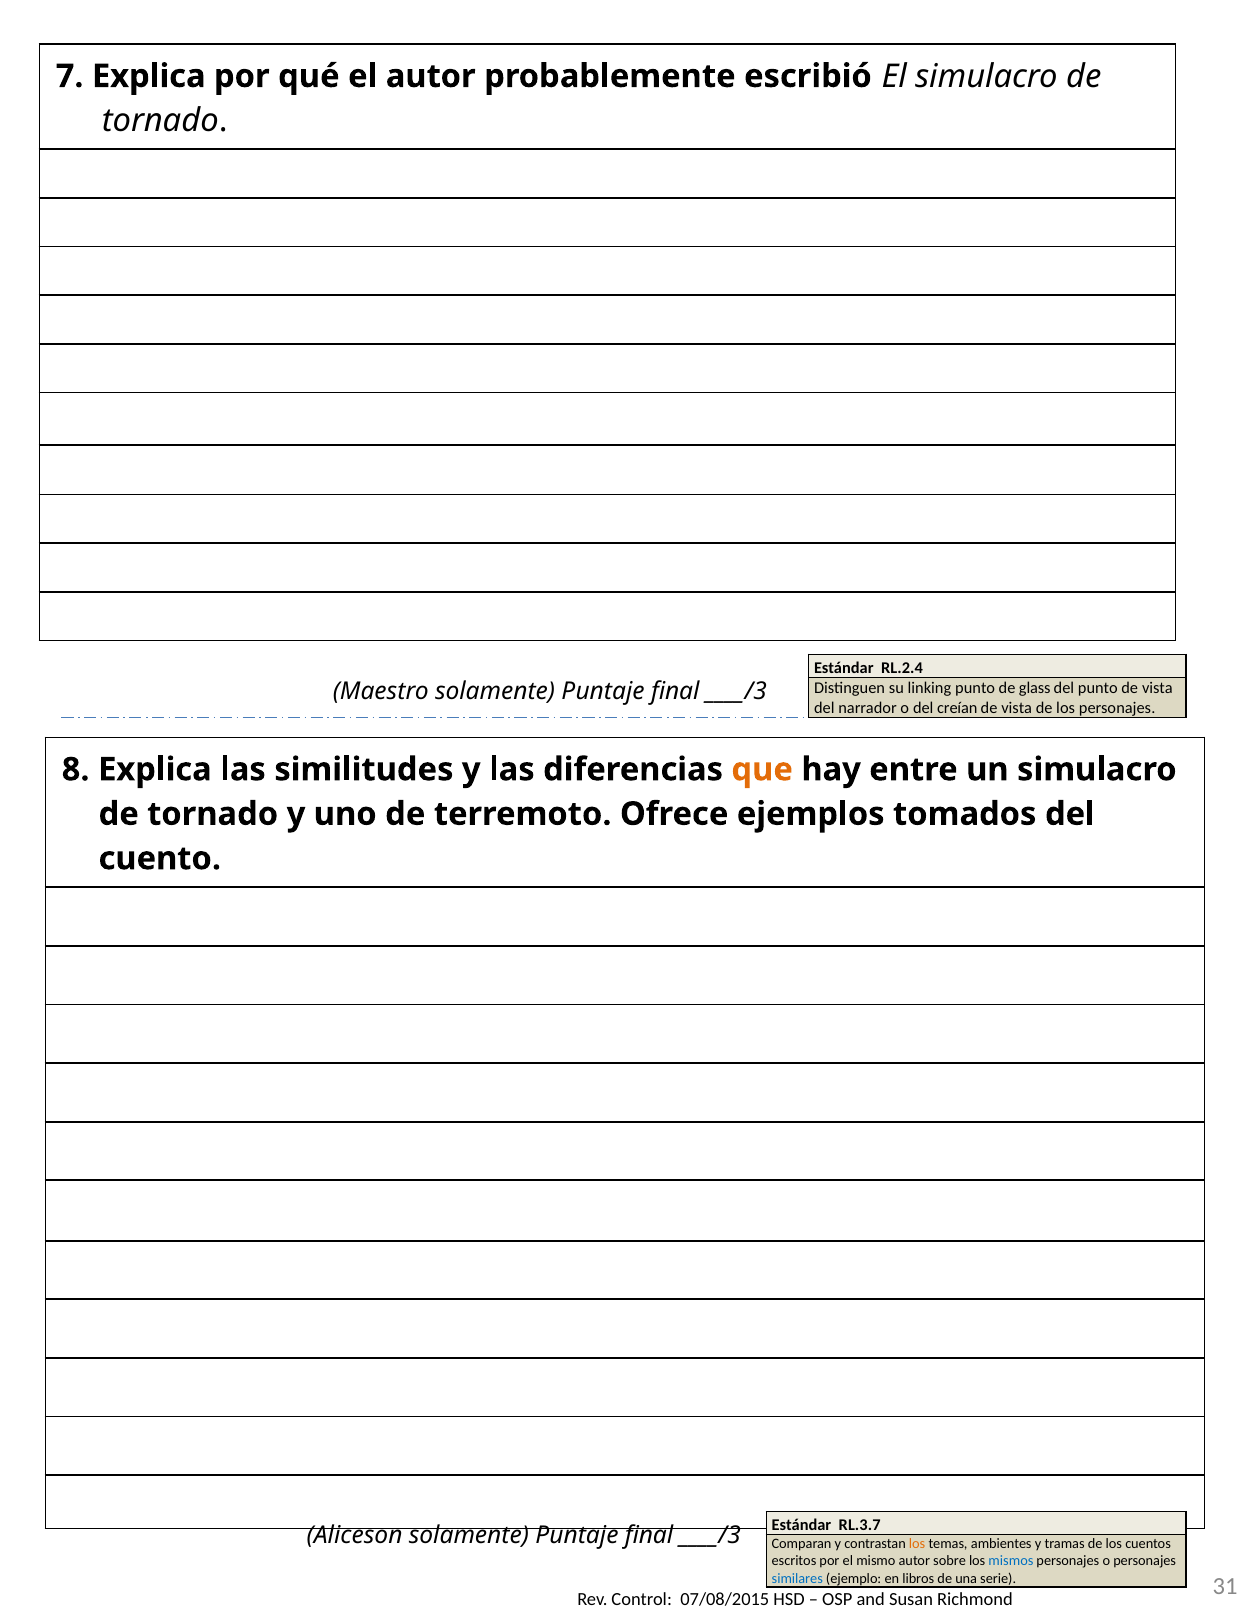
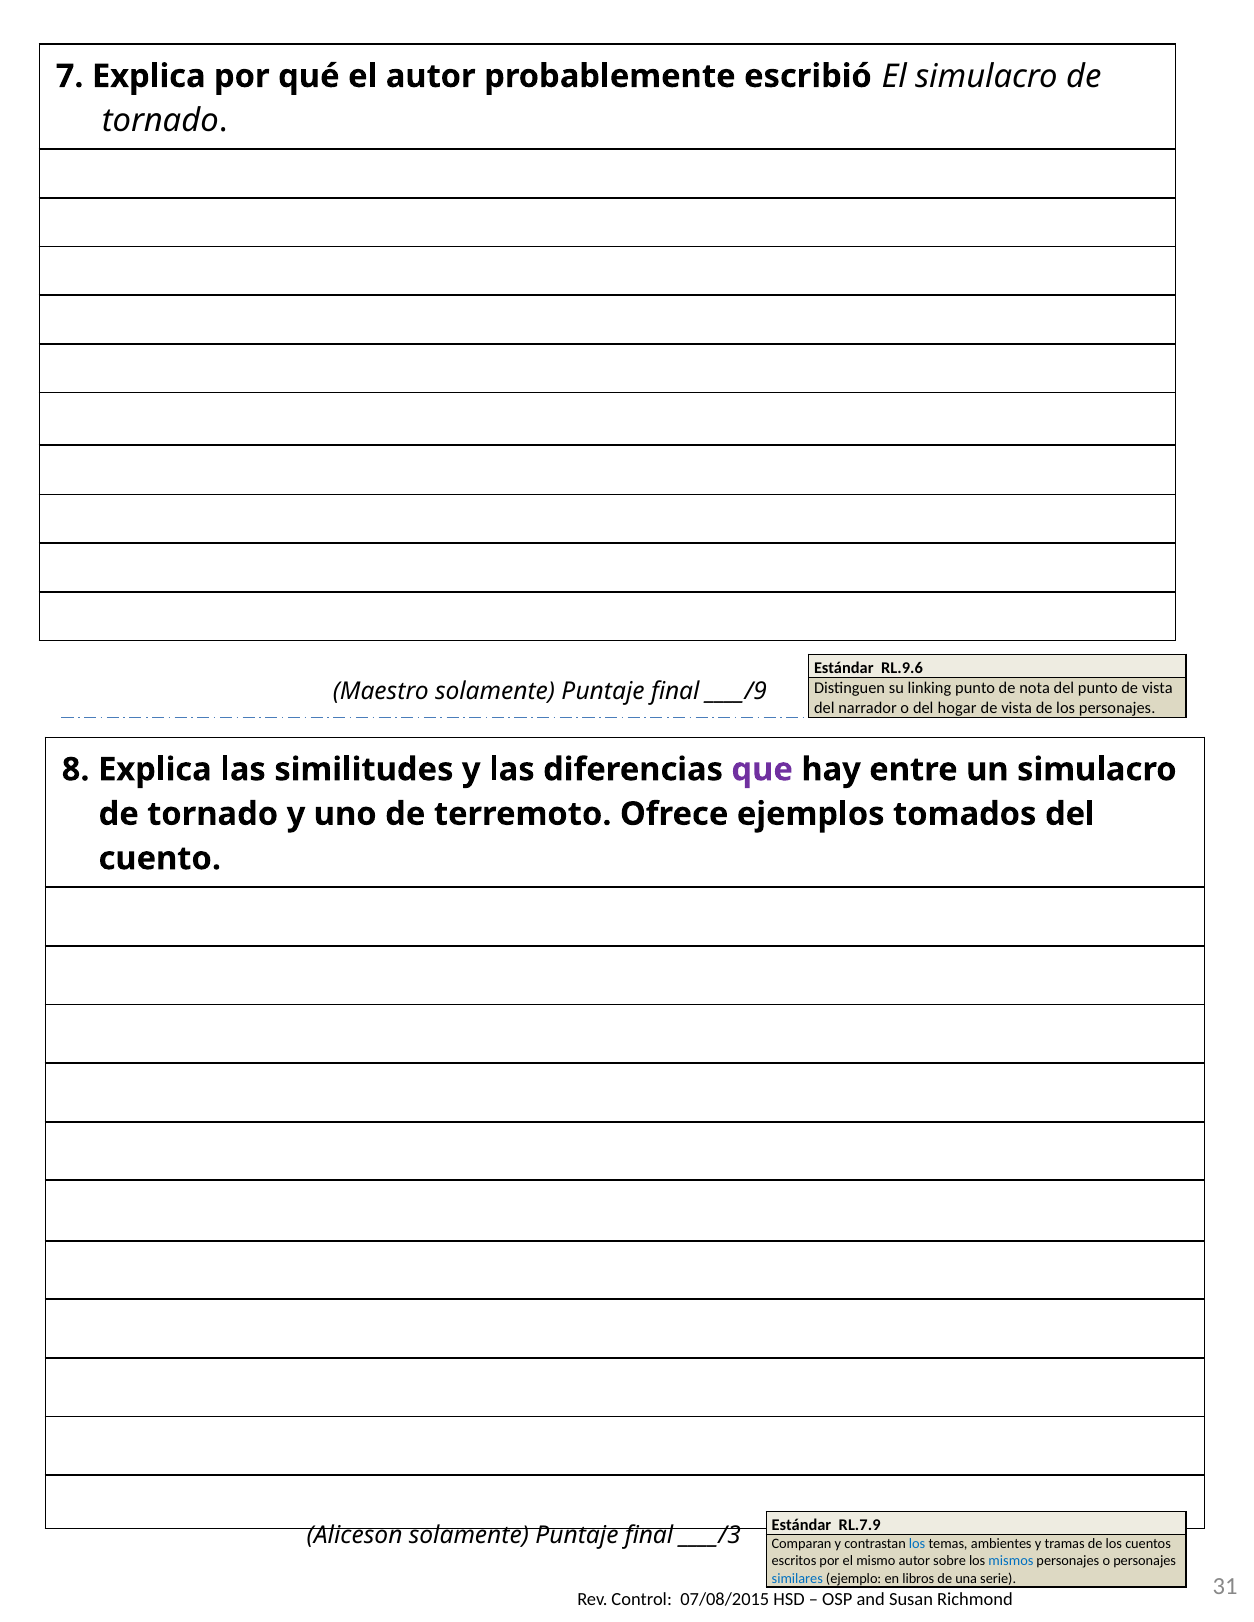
RL.2.4: RL.2.4 -> RL.9.6
glass: glass -> nota
____/3 at (736, 692): ____/3 -> ____/9
creían: creían -> hogar
que colour: orange -> purple
RL.3.7: RL.3.7 -> RL.7.9
los at (917, 1544) colour: orange -> blue
